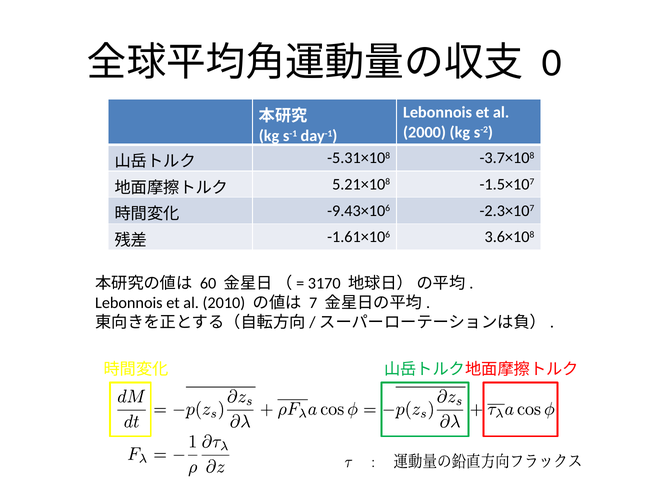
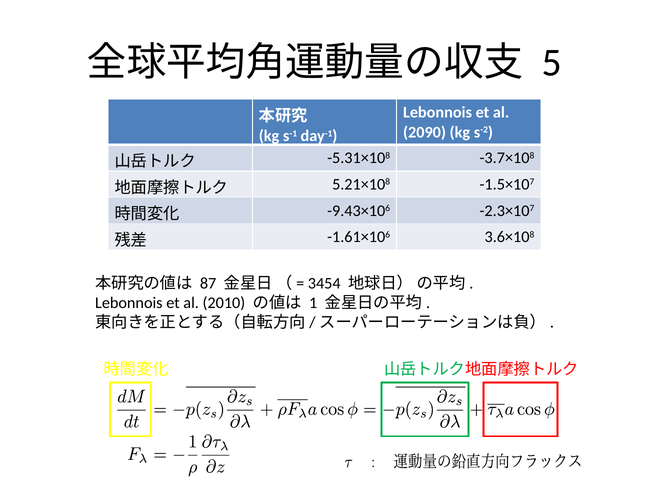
0: 0 -> 5
2000: 2000 -> 2090
60: 60 -> 87
3170: 3170 -> 3454
7: 7 -> 1
